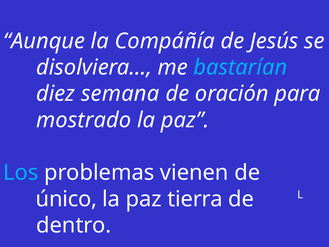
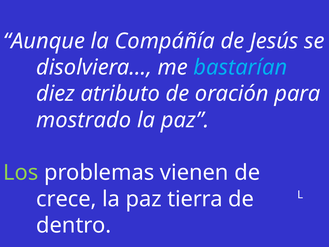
semana: semana -> atributo
Los colour: light blue -> light green
único: único -> crece
